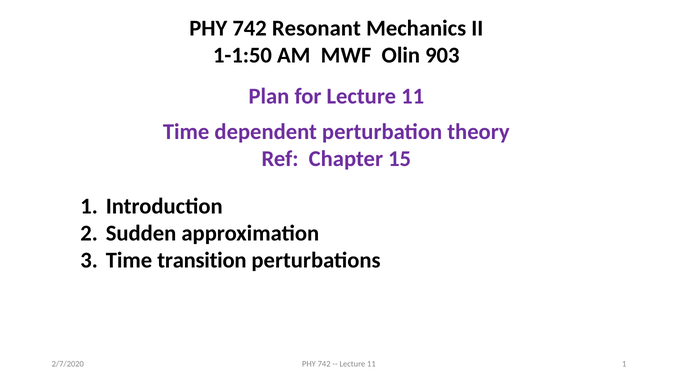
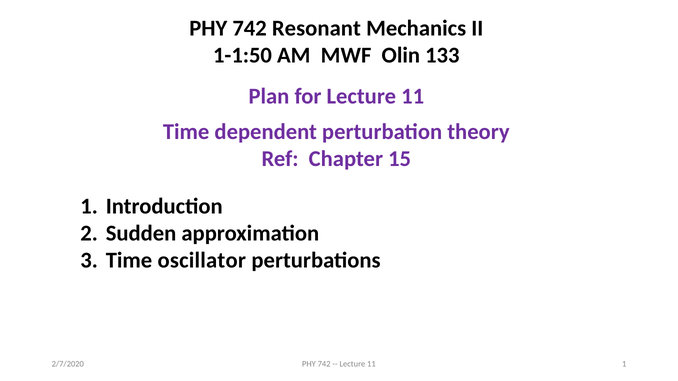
903: 903 -> 133
transition: transition -> oscillator
